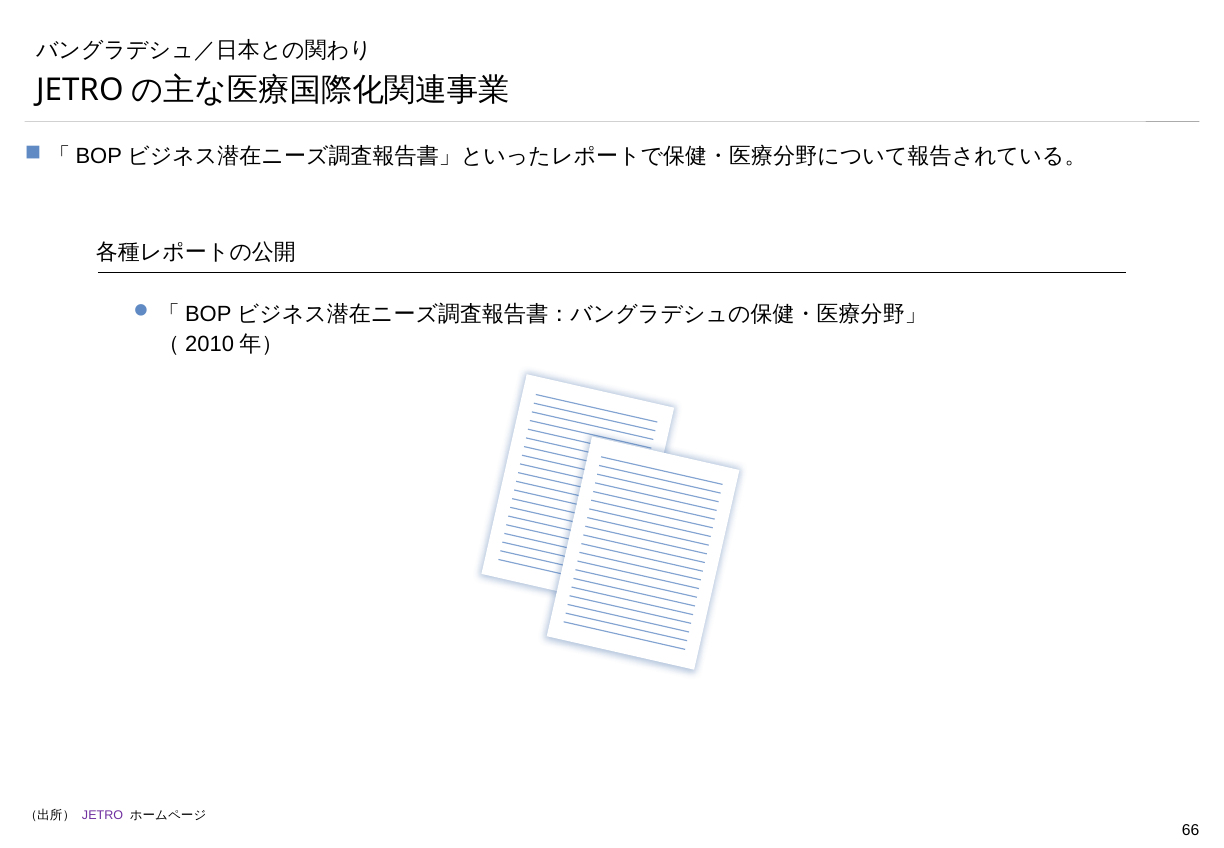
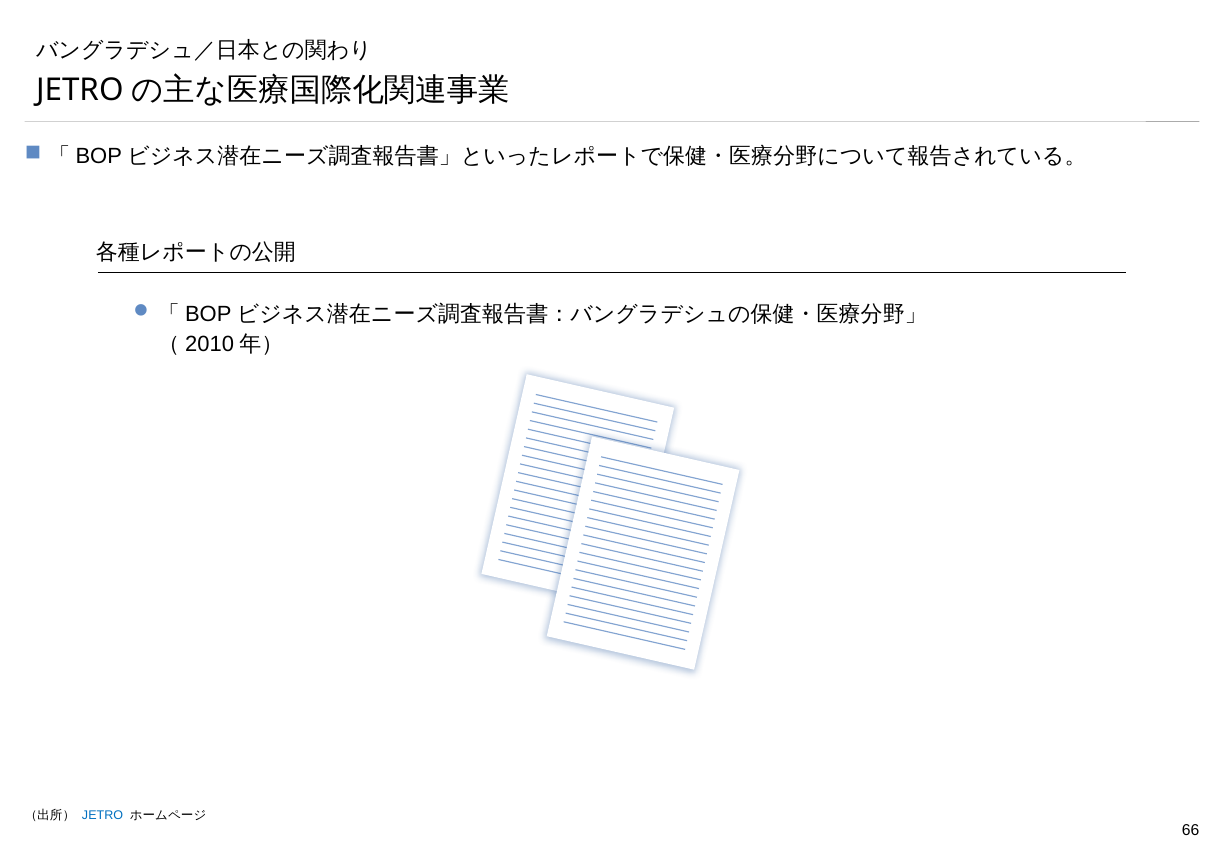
JETRO colour: purple -> blue
